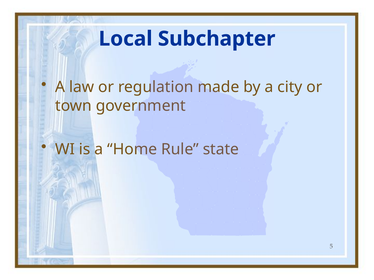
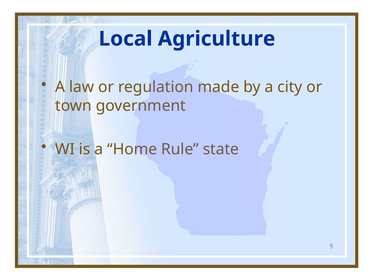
Subchapter: Subchapter -> Agriculture
